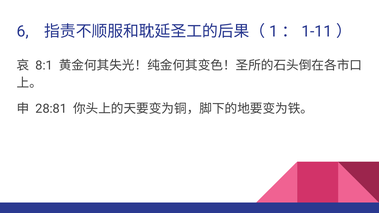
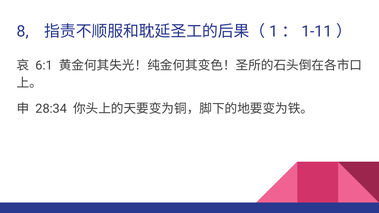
6: 6 -> 8
8:1: 8:1 -> 6:1
28:81: 28:81 -> 28:34
